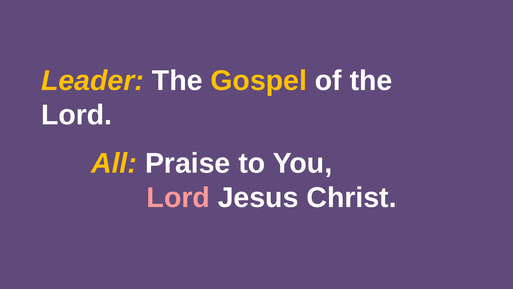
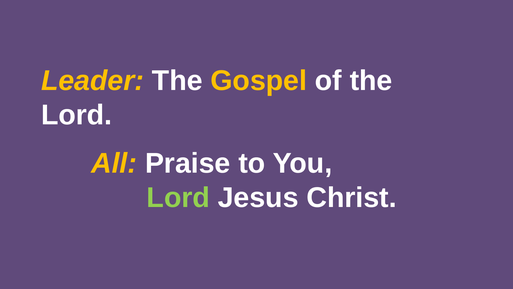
Lord at (178, 198) colour: pink -> light green
